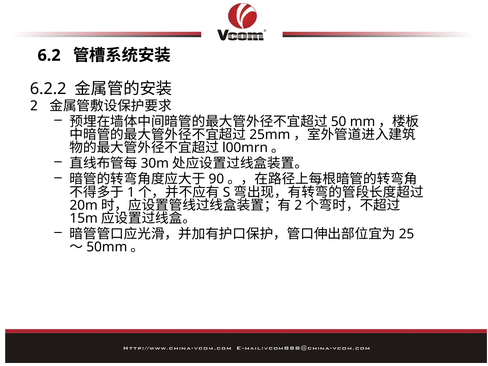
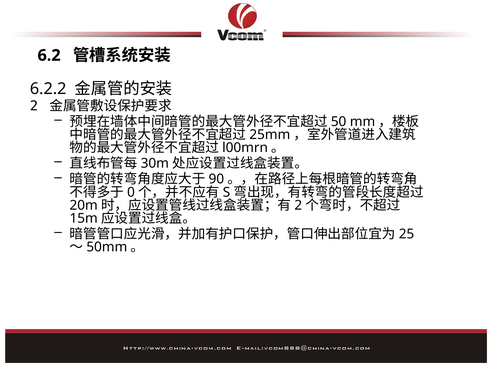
1: 1 -> 0
